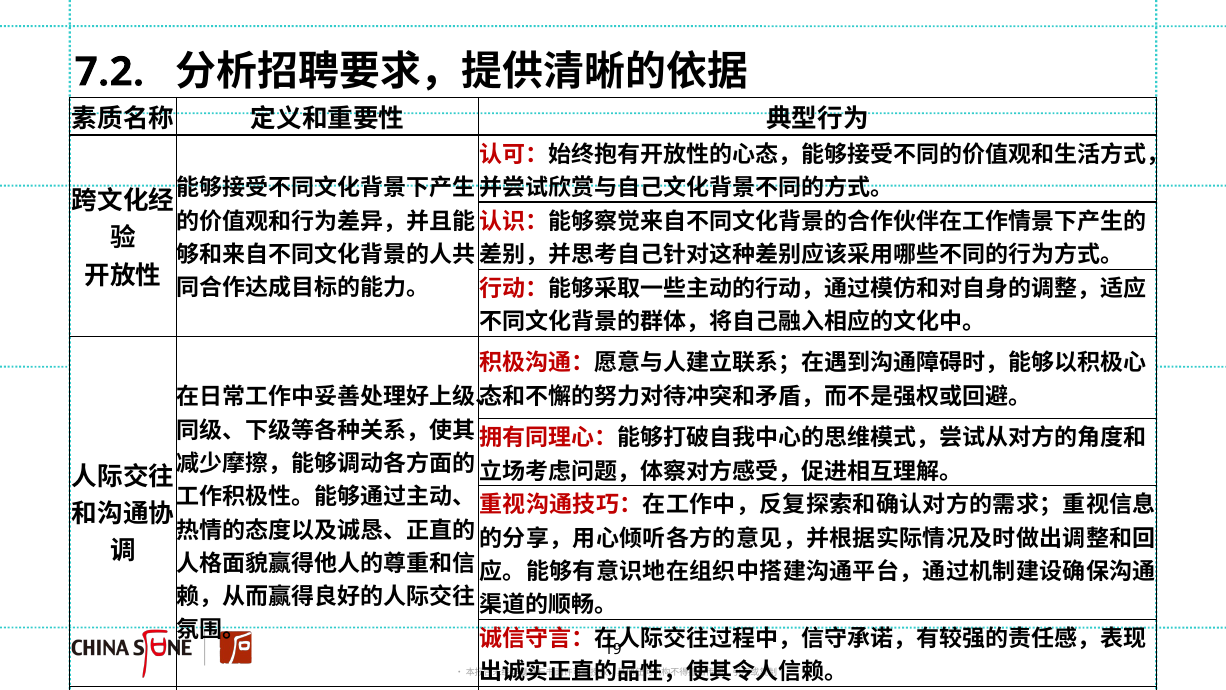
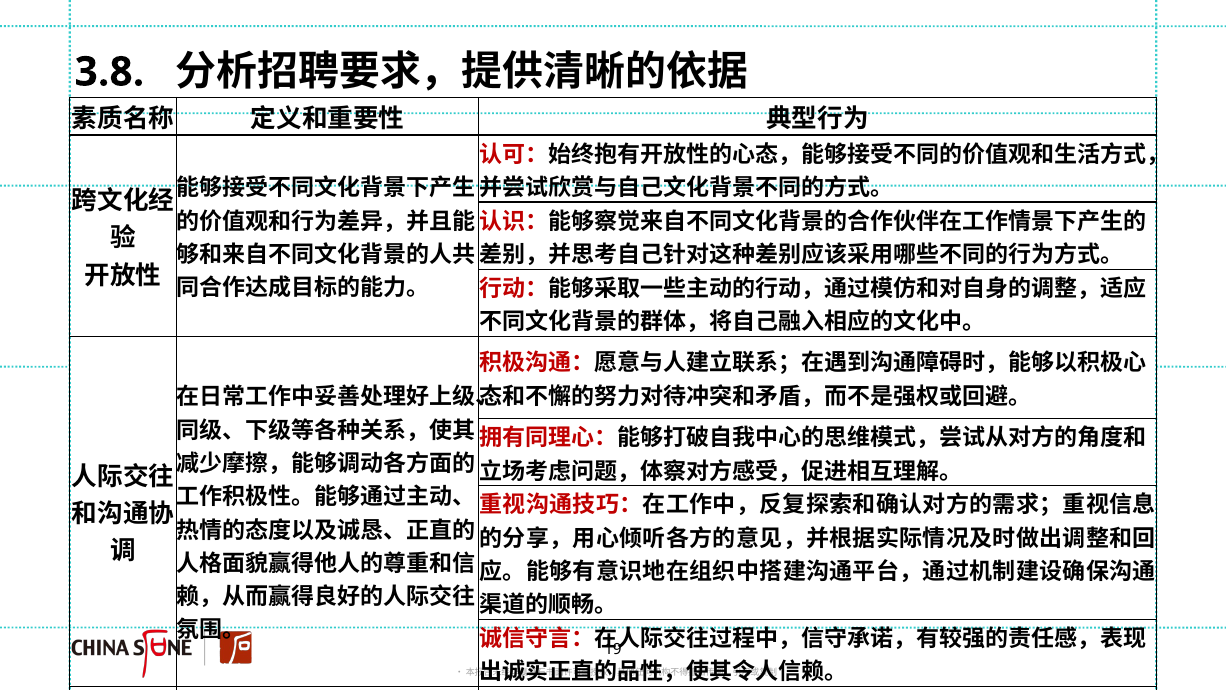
7.2: 7.2 -> 3.8
